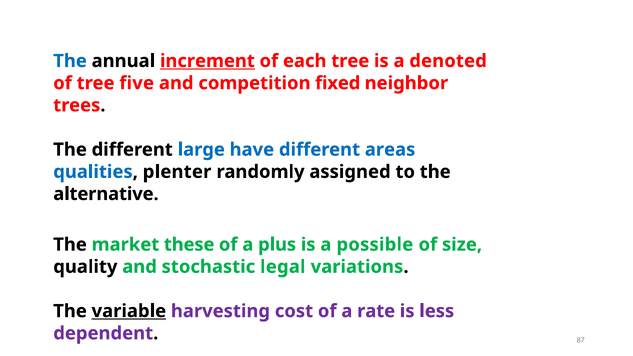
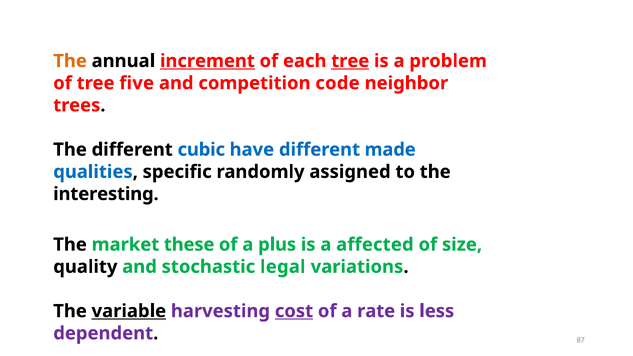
The at (70, 61) colour: blue -> orange
tree at (350, 61) underline: none -> present
denoted: denoted -> problem
fixed: fixed -> code
large: large -> cubic
areas: areas -> made
plenter: plenter -> specific
alternative: alternative -> interesting
possible: possible -> affected
cost underline: none -> present
